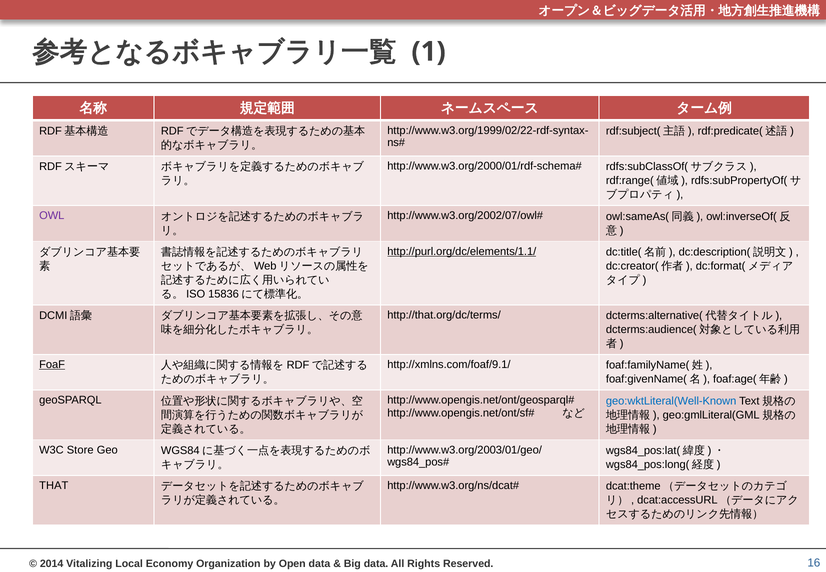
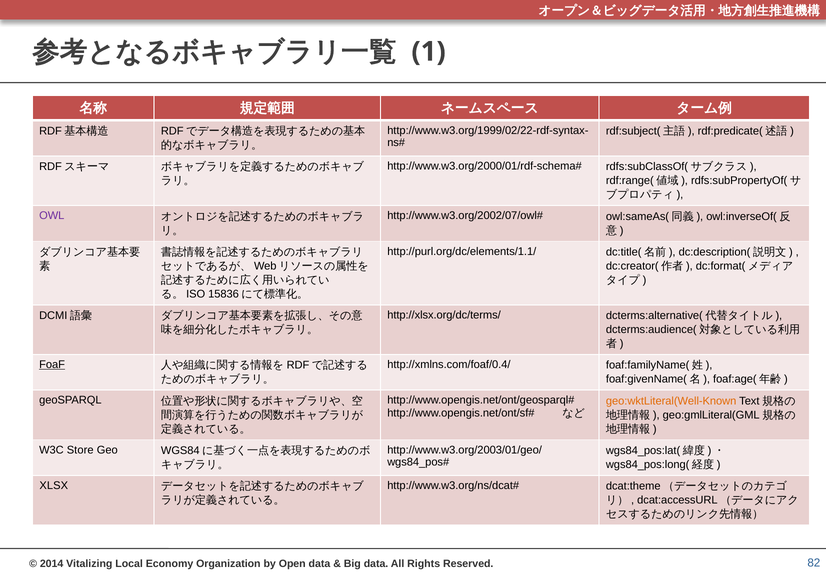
http://purl.org/dc/elements/1.1/ underline: present -> none
http://that.org/dc/terms/: http://that.org/dc/terms/ -> http://xlsx.org/dc/terms/
http://xmlns.com/foaf/9.1/: http://xmlns.com/foaf/9.1/ -> http://xmlns.com/foaf/0.4/
geo:wktLiteral(Well-Known colour: blue -> orange
THAT: THAT -> XLSX
16: 16 -> 82
